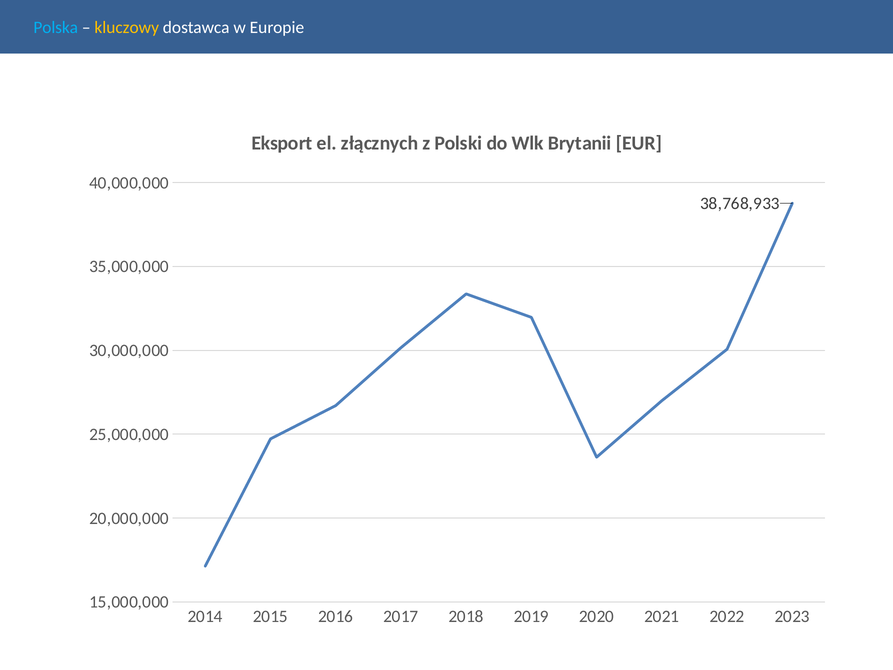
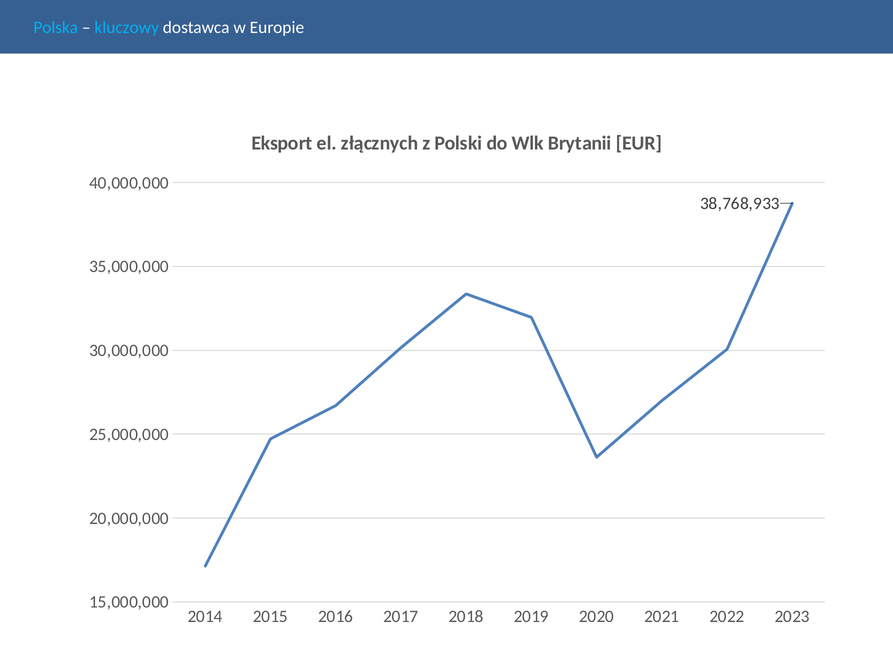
kluczowy colour: yellow -> light blue
